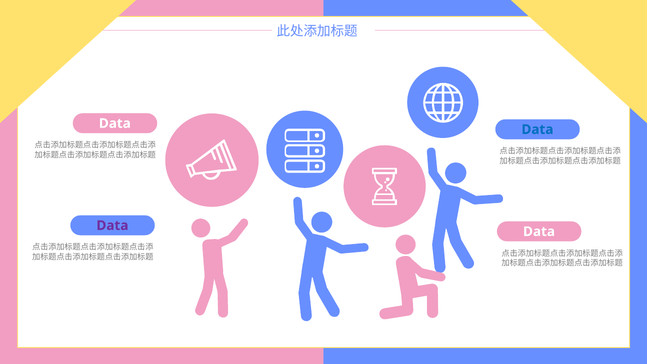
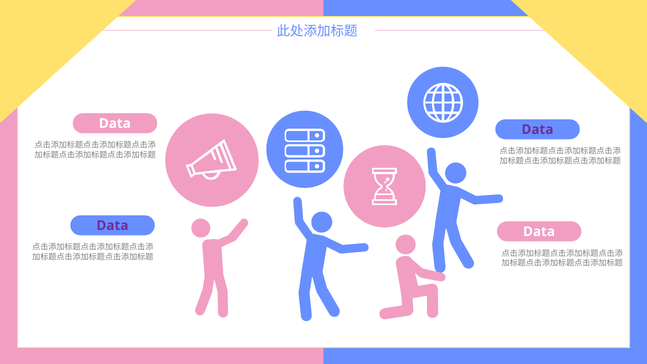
Data at (537, 129) colour: blue -> purple
